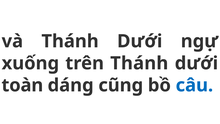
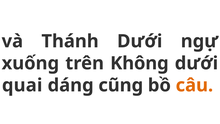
trên Thánh: Thánh -> Không
toàn: toàn -> quai
câu colour: blue -> orange
